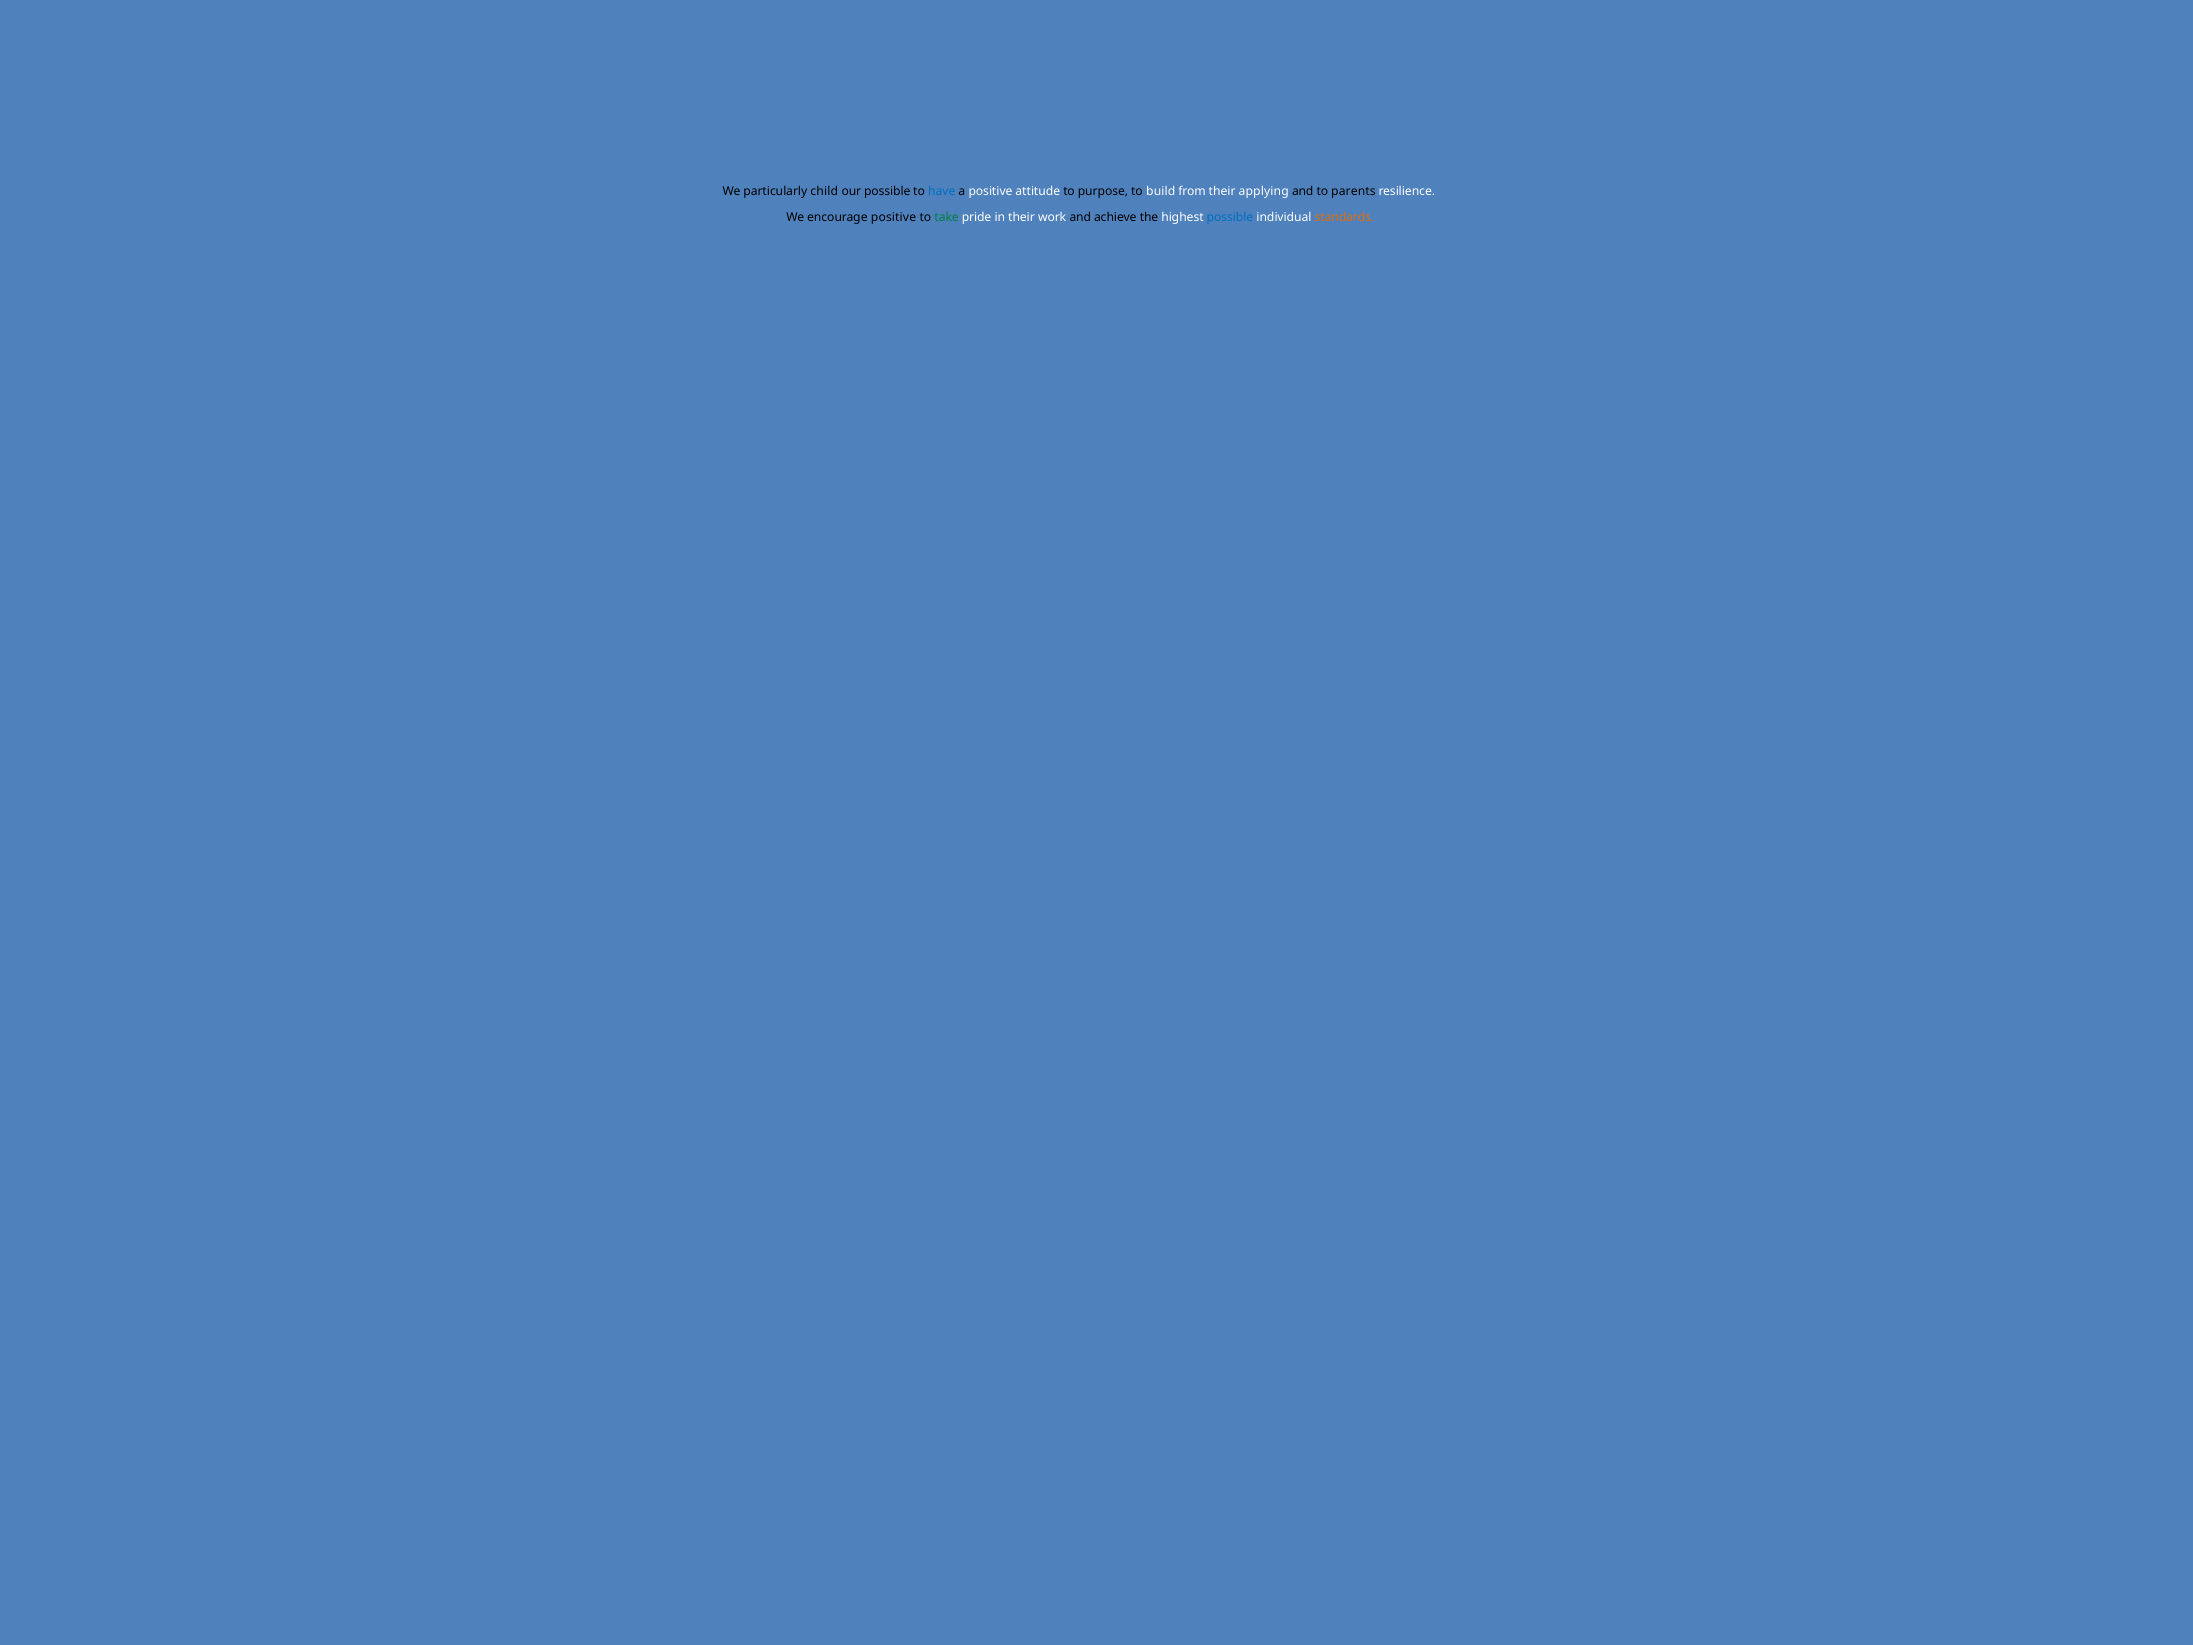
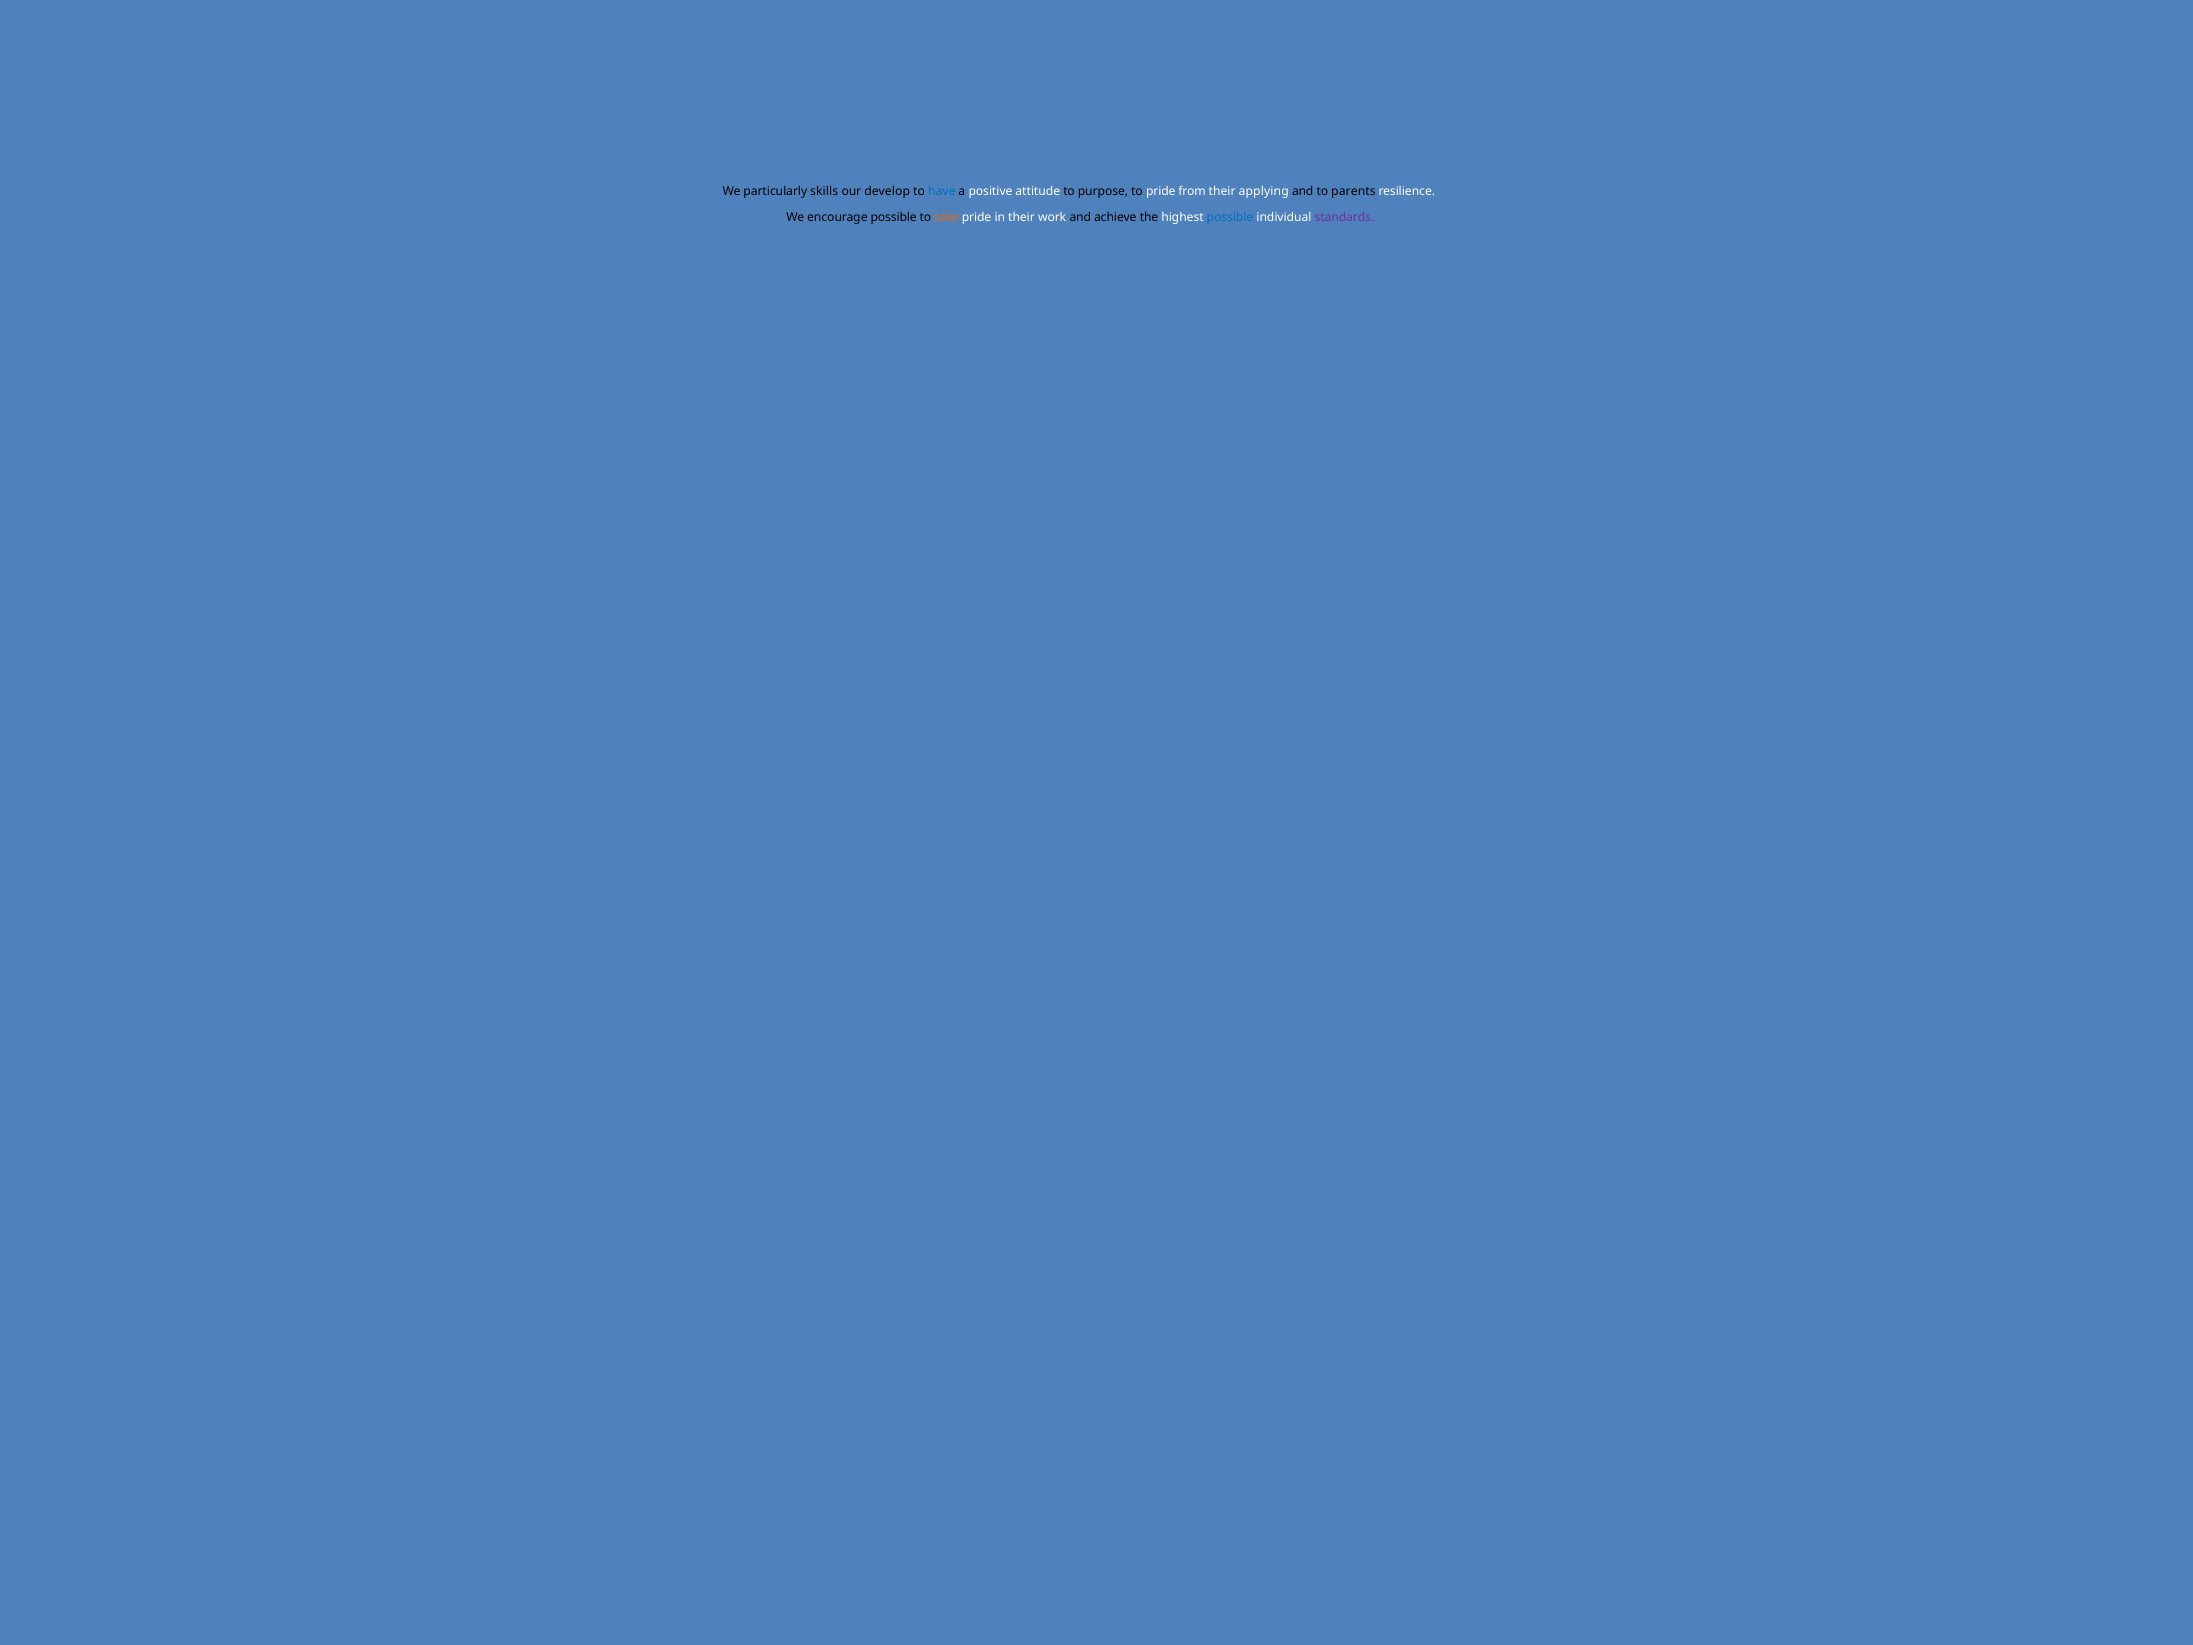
child: child -> skills
our possible: possible -> develop
to build: build -> pride
encourage positive: positive -> possible
take colour: green -> orange
standards colour: orange -> purple
